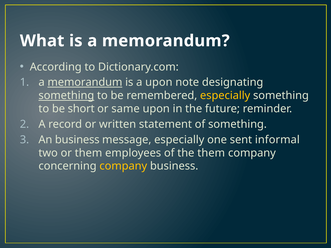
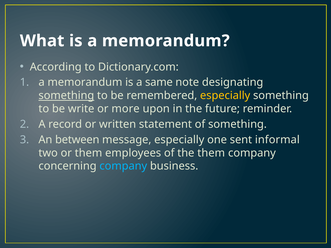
memorandum at (85, 82) underline: present -> none
a upon: upon -> same
short: short -> write
same: same -> more
An business: business -> between
company at (123, 166) colour: yellow -> light blue
